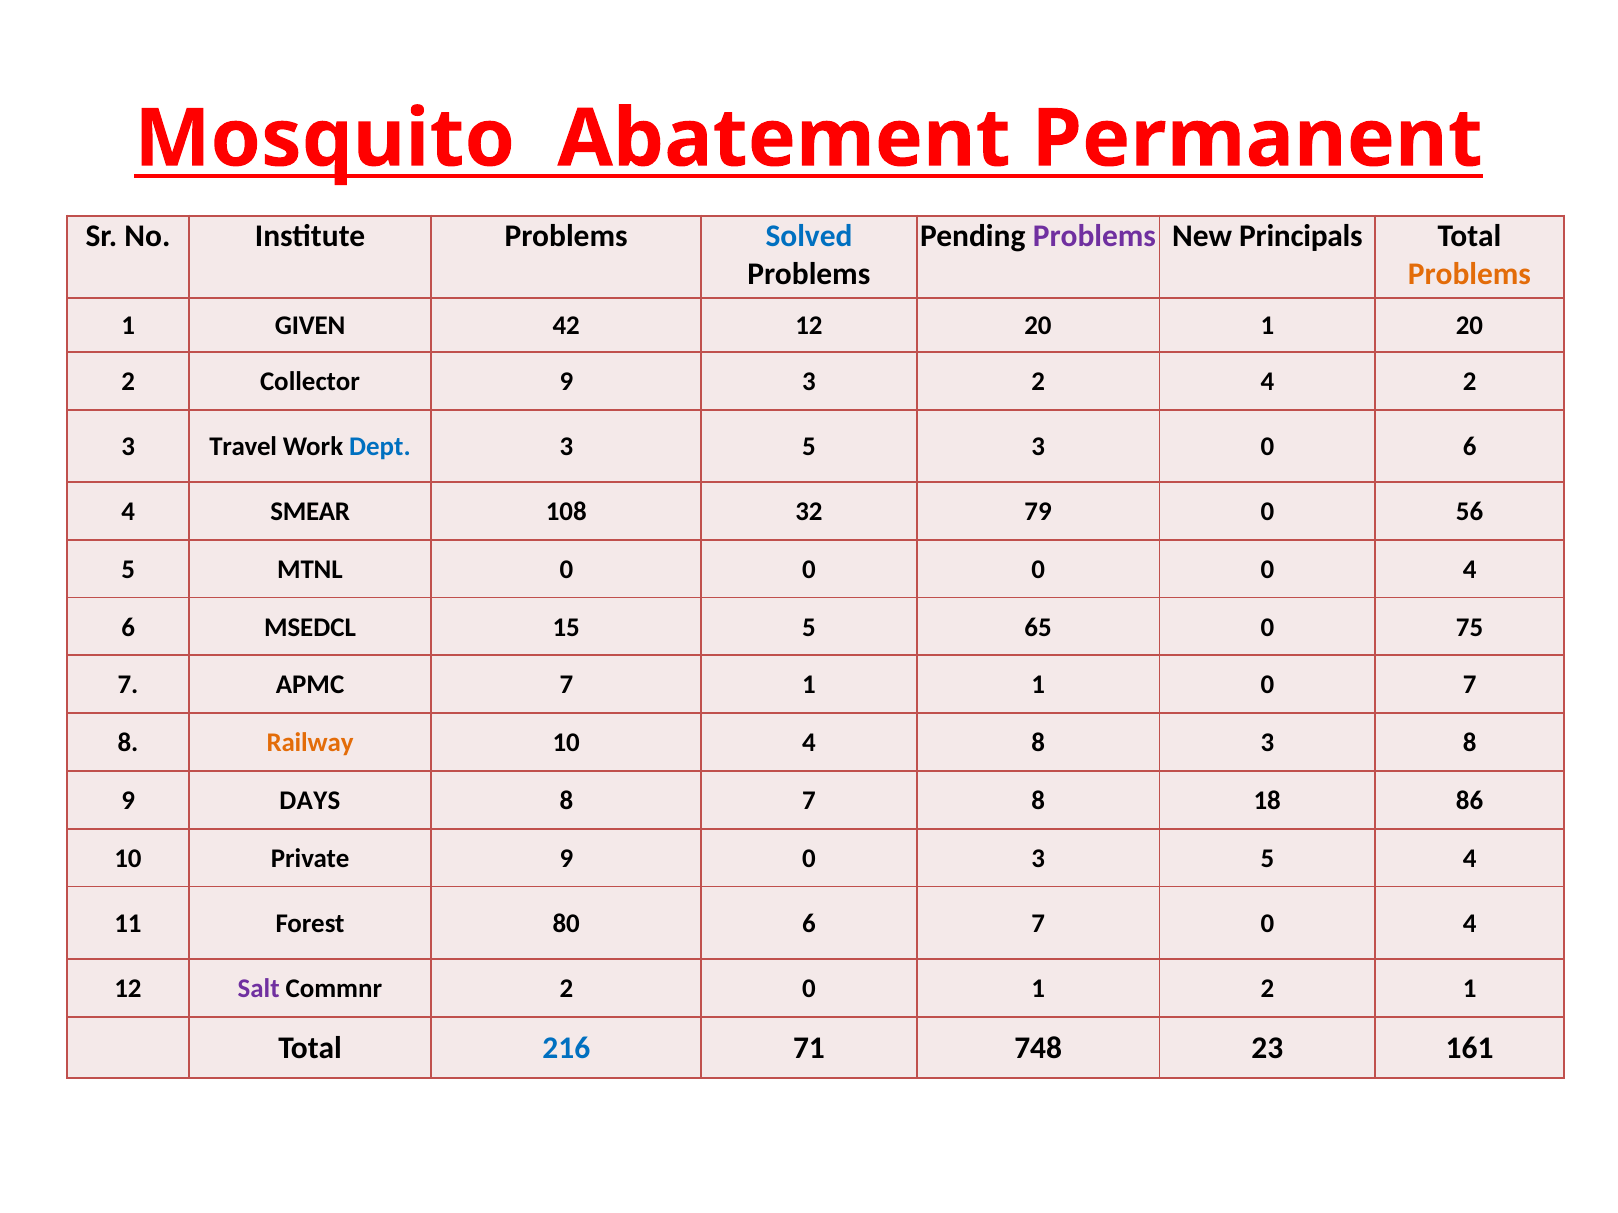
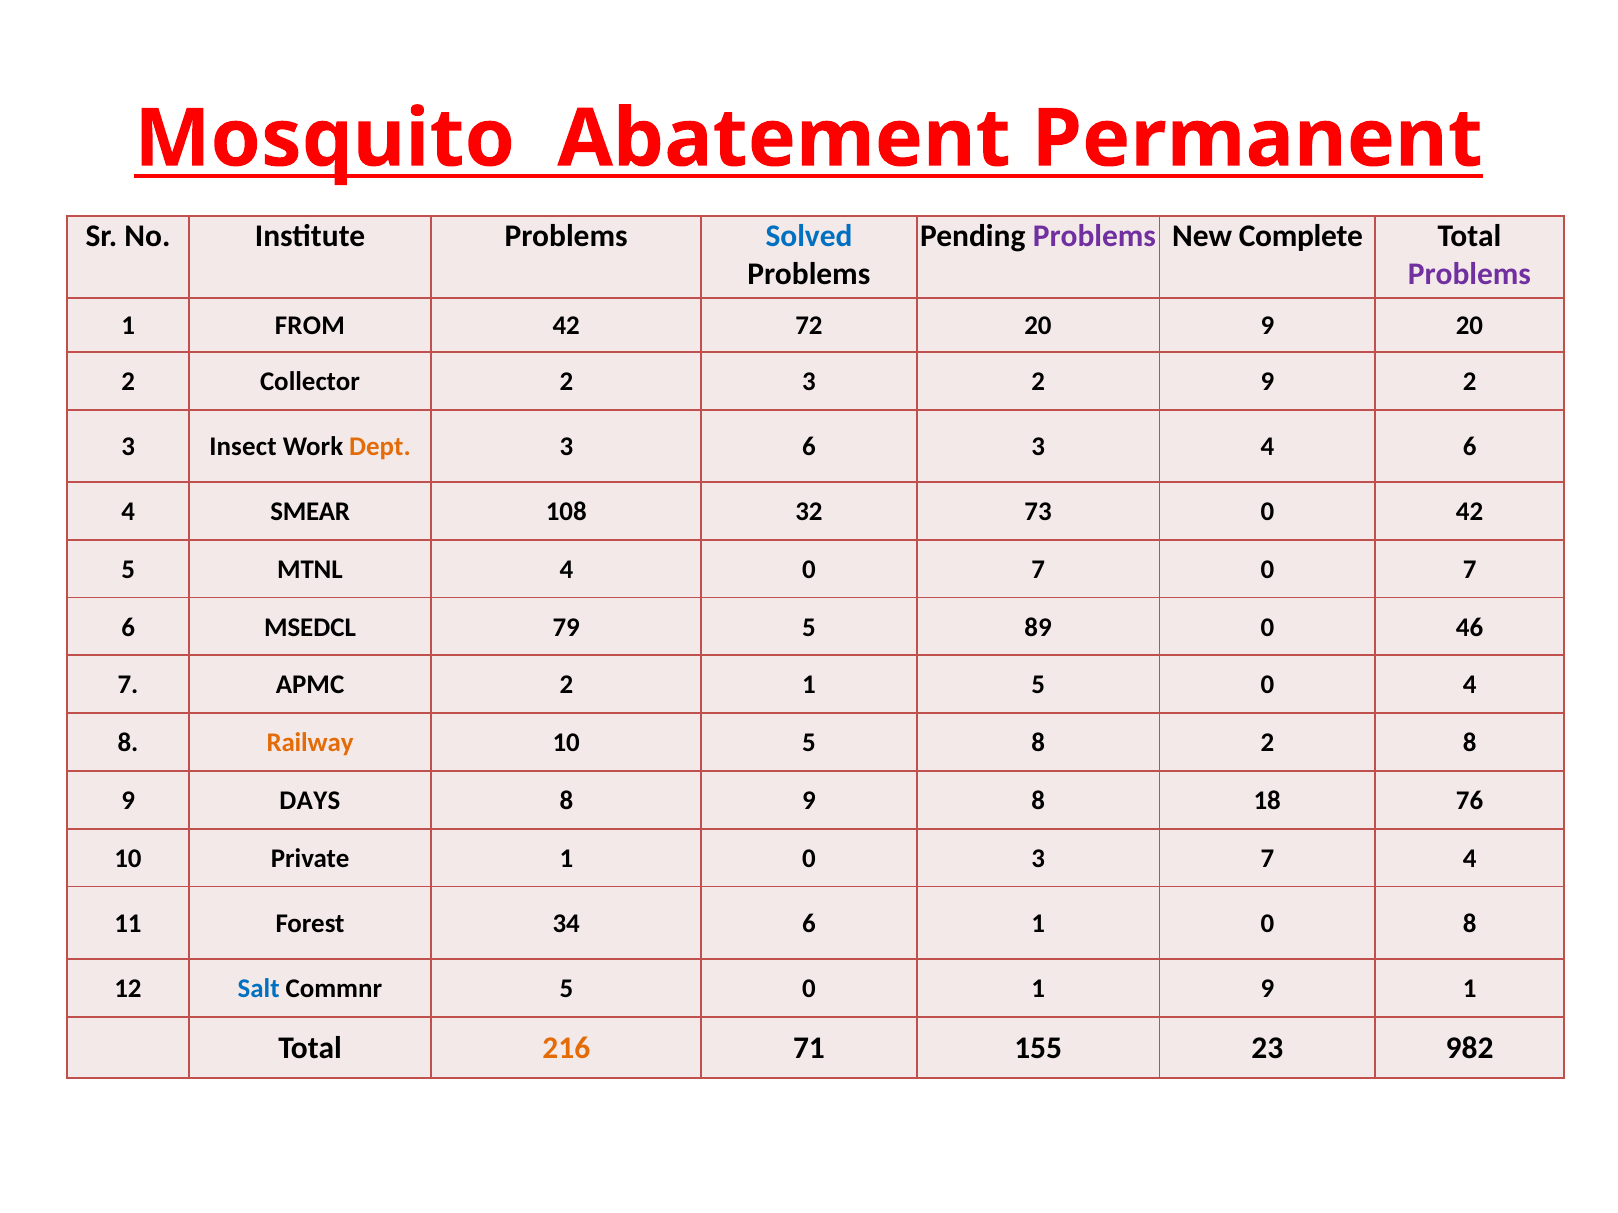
Principals: Principals -> Complete
Problems at (1469, 275) colour: orange -> purple
GIVEN: GIVEN -> FROM
42 12: 12 -> 72
20 1: 1 -> 9
Collector 9: 9 -> 2
2 4: 4 -> 9
Travel: Travel -> Insect
Dept colour: blue -> orange
5 at (809, 447): 5 -> 6
3 0: 0 -> 4
79: 79 -> 73
0 56: 56 -> 42
MTNL 0: 0 -> 4
0 at (1038, 570): 0 -> 7
4 at (1470, 570): 4 -> 7
15: 15 -> 79
65: 65 -> 89
75: 75 -> 46
APMC 7: 7 -> 2
1 1: 1 -> 5
0 7: 7 -> 4
10 4: 4 -> 5
8 3: 3 -> 2
7 at (809, 801): 7 -> 9
86: 86 -> 76
Private 9: 9 -> 1
0 3 5: 5 -> 7
80: 80 -> 34
6 7: 7 -> 1
4 at (1470, 924): 4 -> 8
Salt colour: purple -> blue
Commnr 2: 2 -> 5
1 2: 2 -> 9
216 colour: blue -> orange
748: 748 -> 155
161: 161 -> 982
